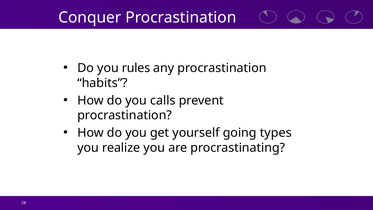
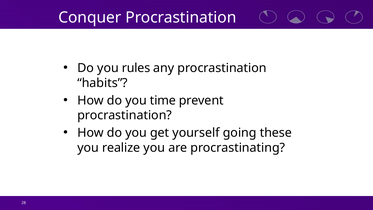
calls: calls -> time
types: types -> these
